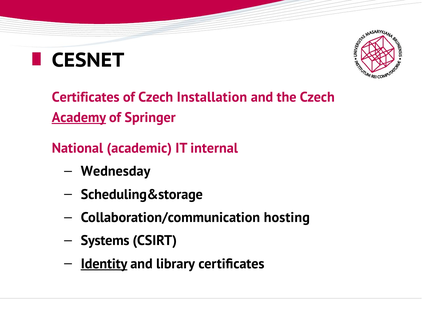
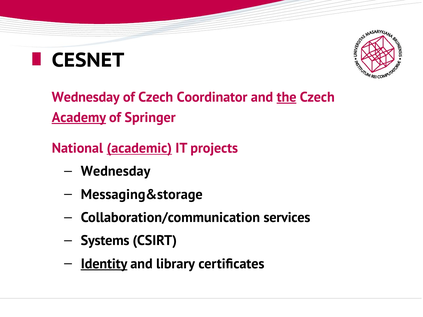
Certificates at (86, 97): Certificates -> Wednesday
Installation: Installation -> Coordinator
the underline: none -> present
academic underline: none -> present
internal: internal -> projects
Scheduling&storage: Scheduling&storage -> Messaging&storage
hosting: hosting -> services
